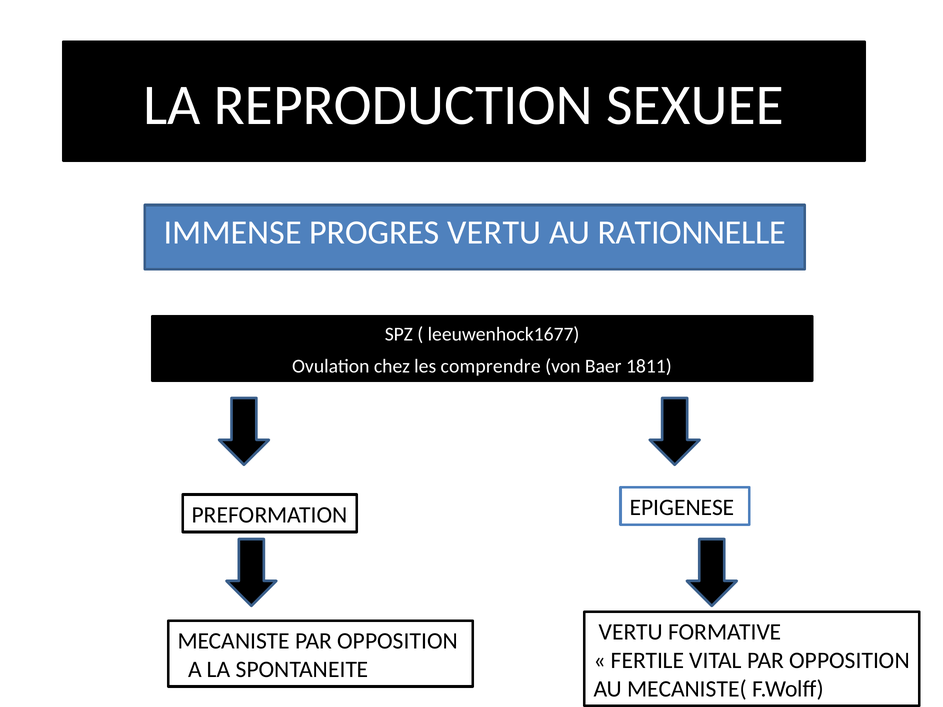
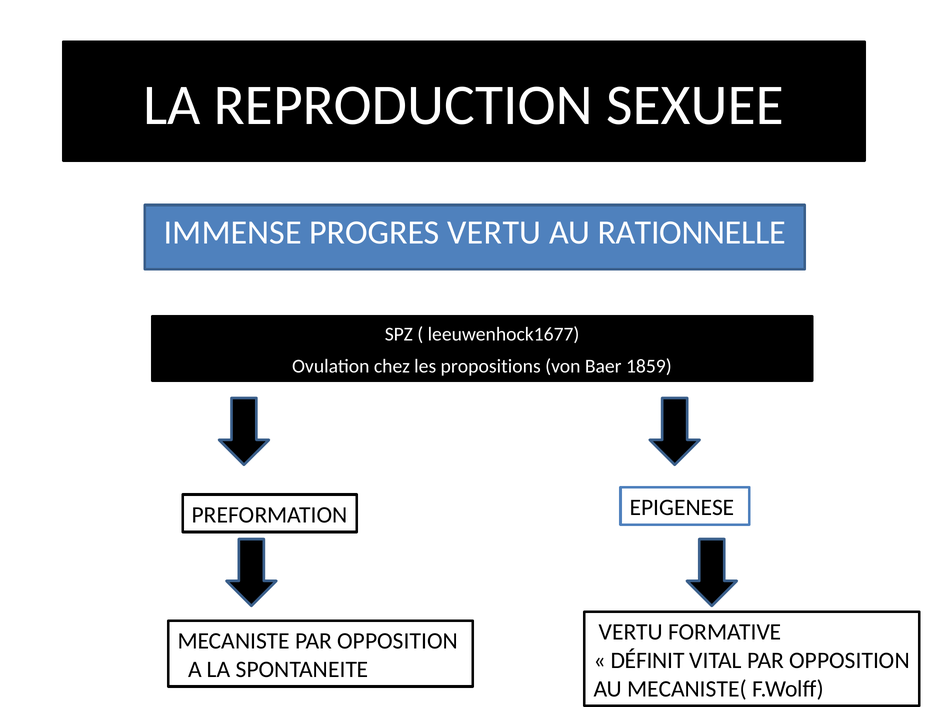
comprendre: comprendre -> propositions
1811: 1811 -> 1859
FERTILE: FERTILE -> DÉFINIT
